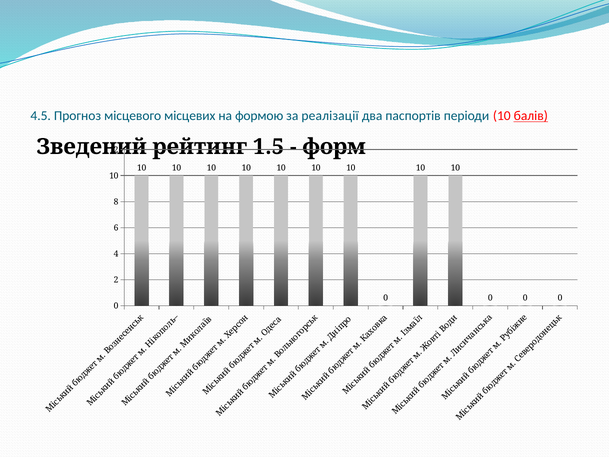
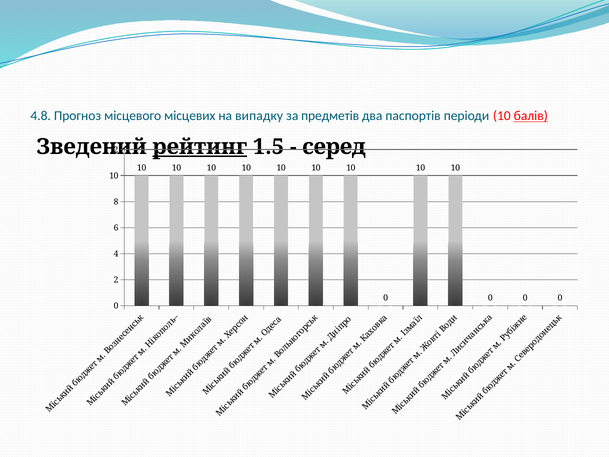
4.5: 4.5 -> 4.8
формою: формою -> випадку
реалізації: реалізації -> предметів
рейтинг underline: none -> present
форм: форм -> серед
